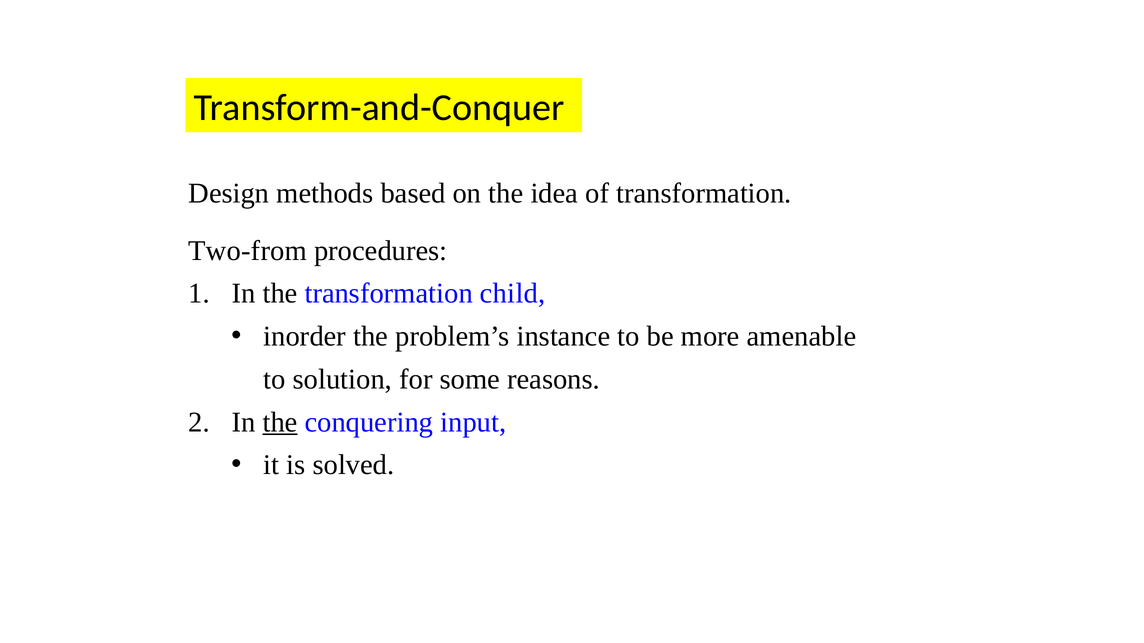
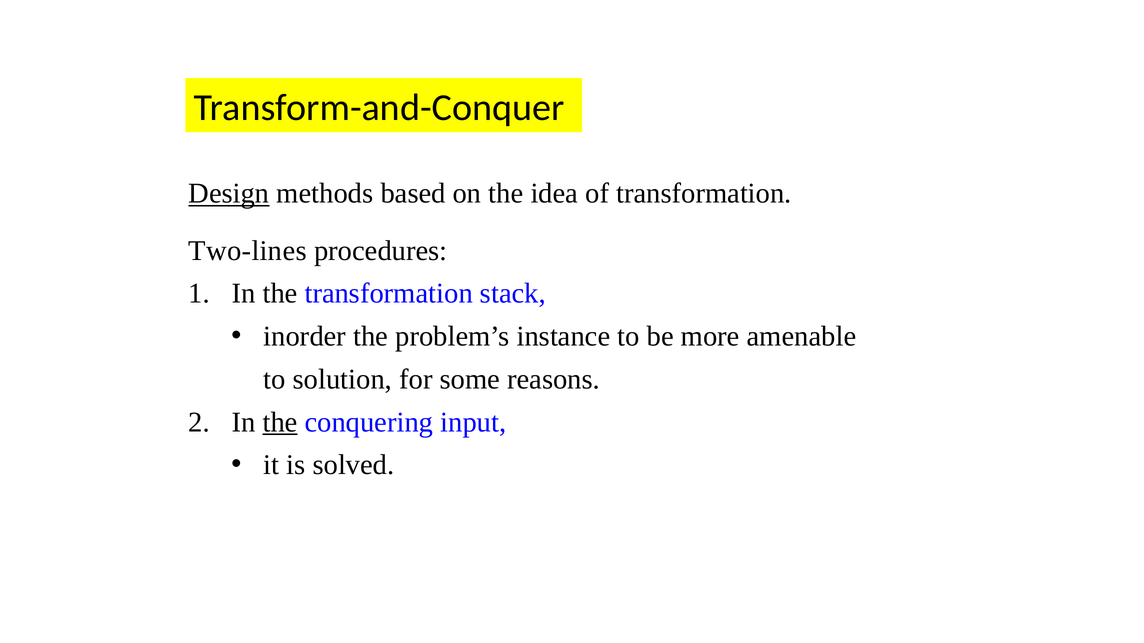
Design underline: none -> present
Two-from: Two-from -> Two-lines
child: child -> stack
